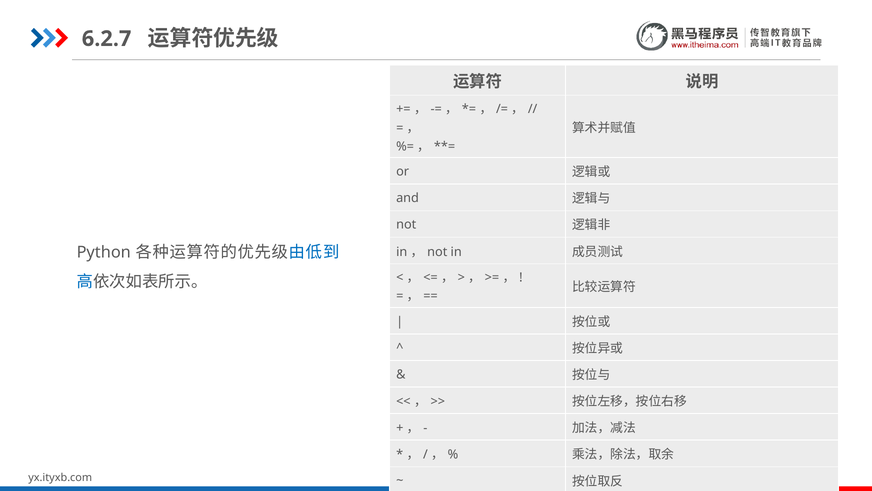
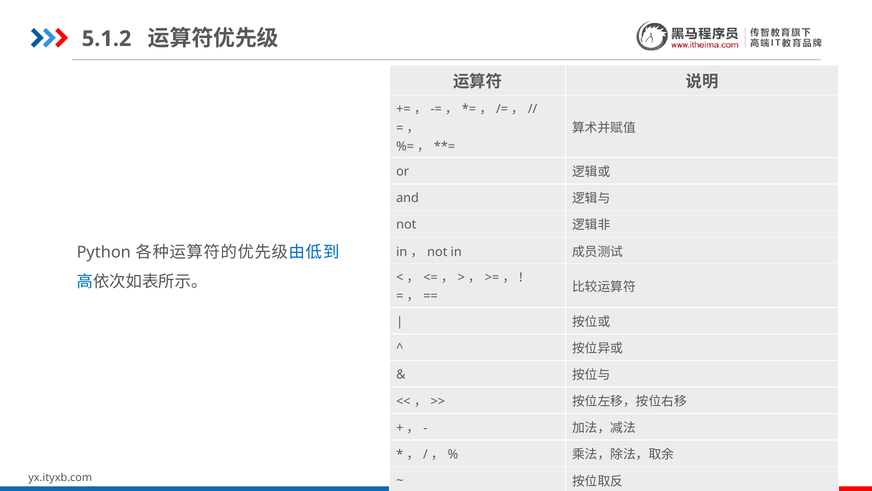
6.2.7: 6.2.7 -> 5.1.2
